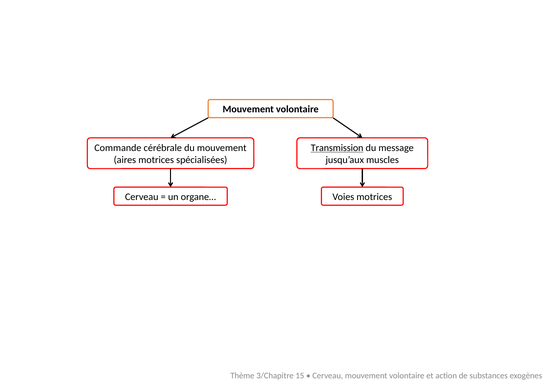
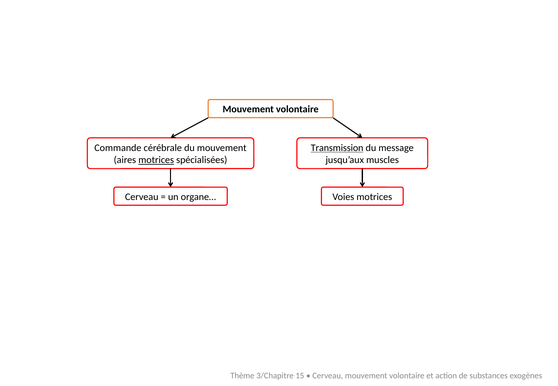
motrices at (156, 160) underline: none -> present
